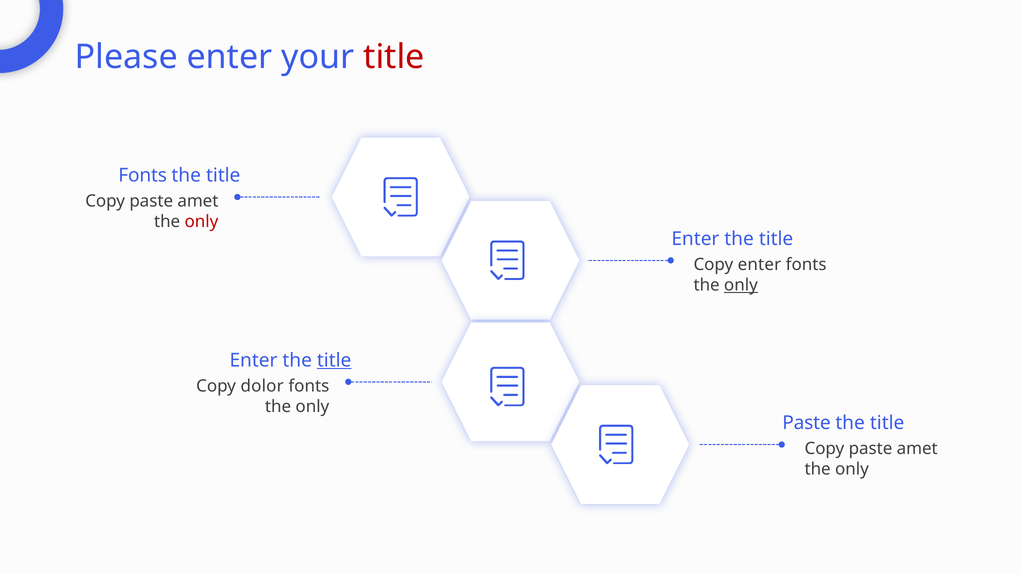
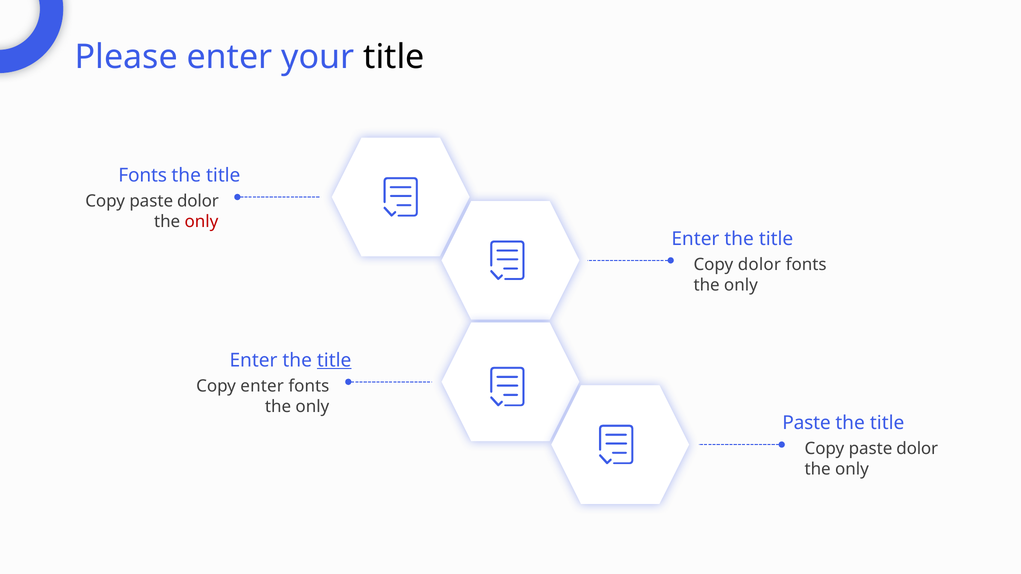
title at (394, 57) colour: red -> black
amet at (198, 201): amet -> dolor
Copy enter: enter -> dolor
only at (741, 285) underline: present -> none
Copy dolor: dolor -> enter
amet at (917, 449): amet -> dolor
